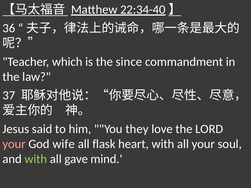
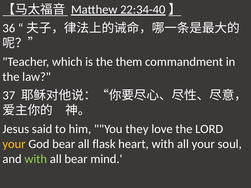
since: since -> them
your at (14, 144) colour: pink -> yellow
God wife: wife -> bear
all gave: gave -> bear
